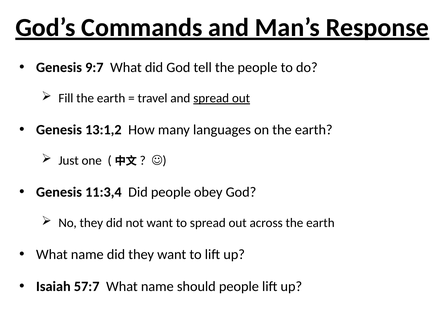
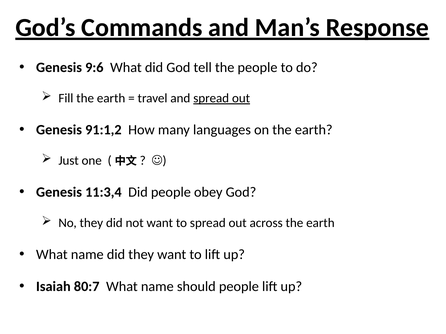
9:7: 9:7 -> 9:6
13:1,2: 13:1,2 -> 91:1,2
57:7: 57:7 -> 80:7
